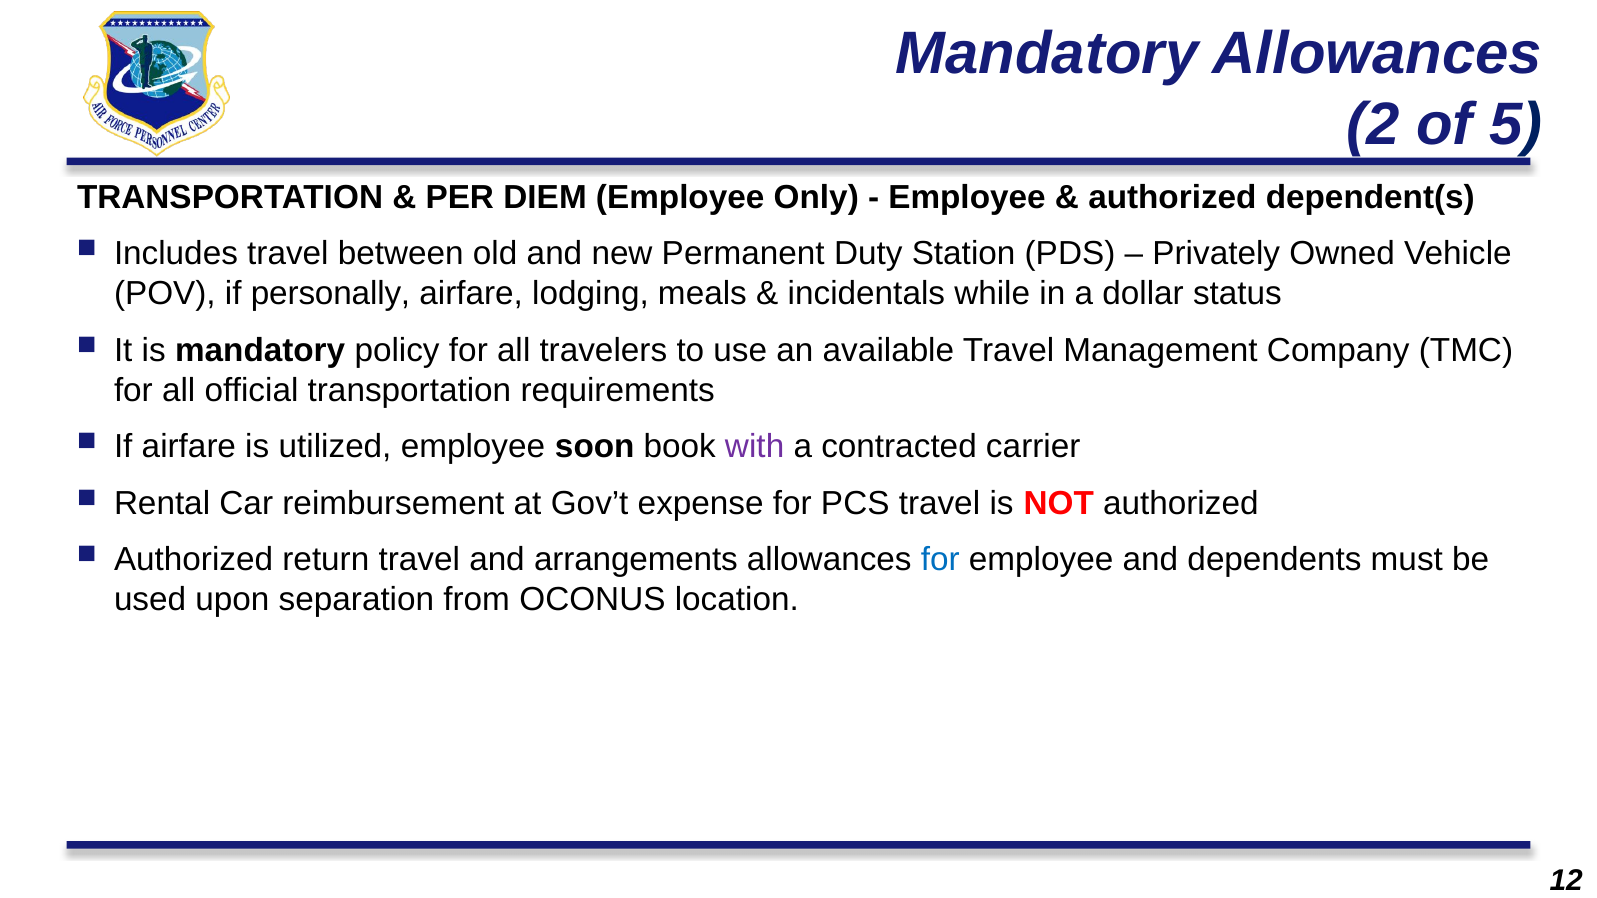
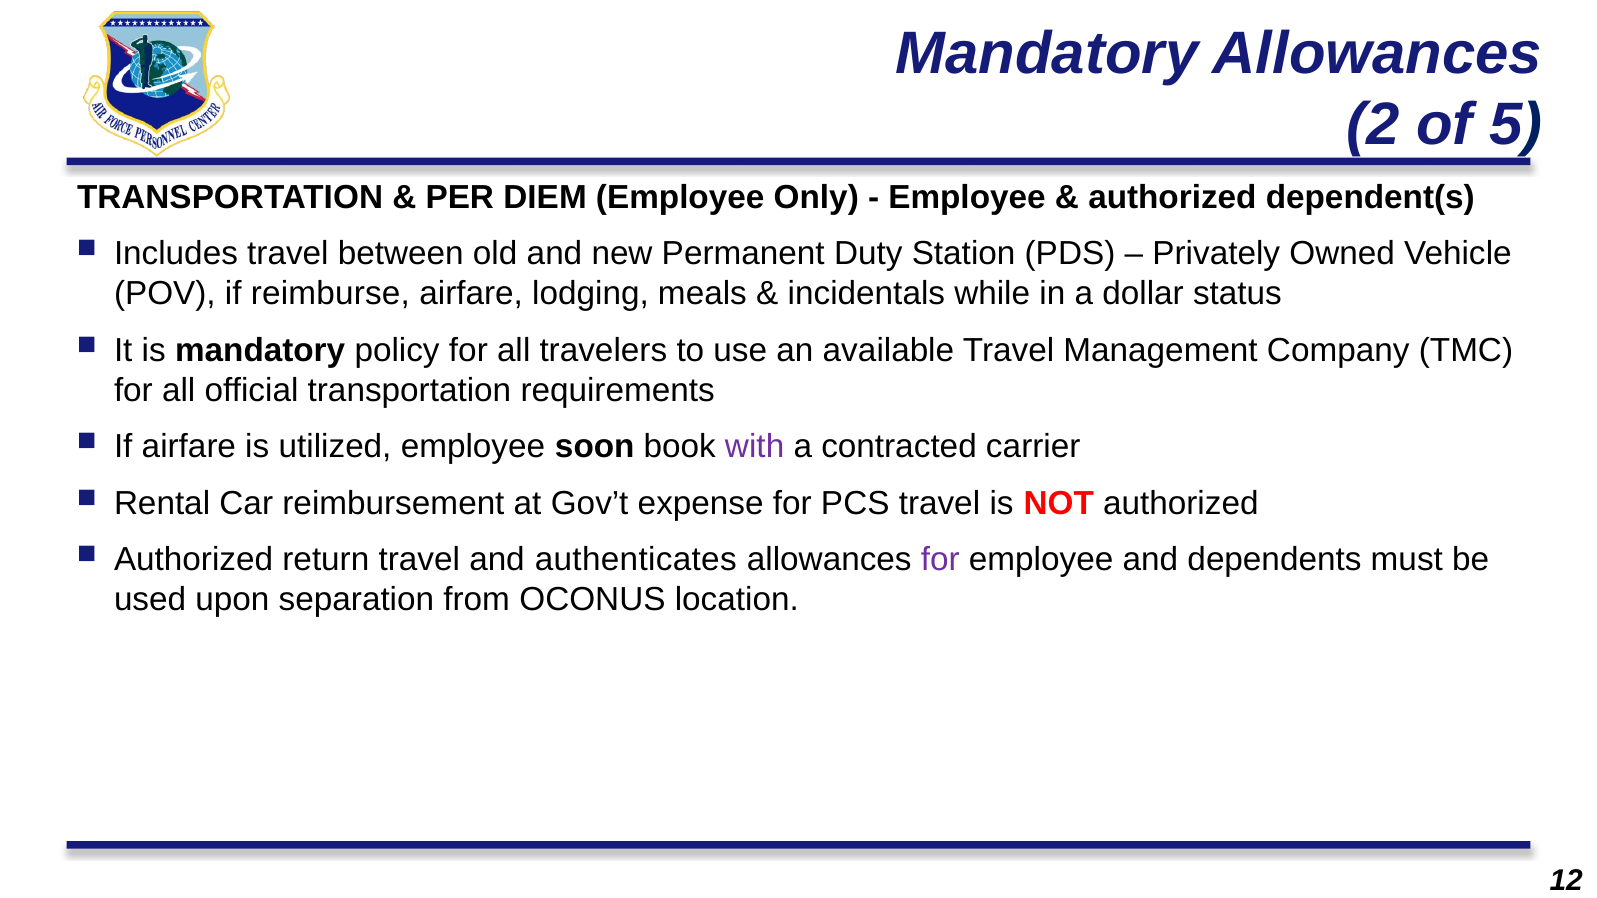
personally: personally -> reimburse
arrangements: arrangements -> authenticates
for at (940, 560) colour: blue -> purple
